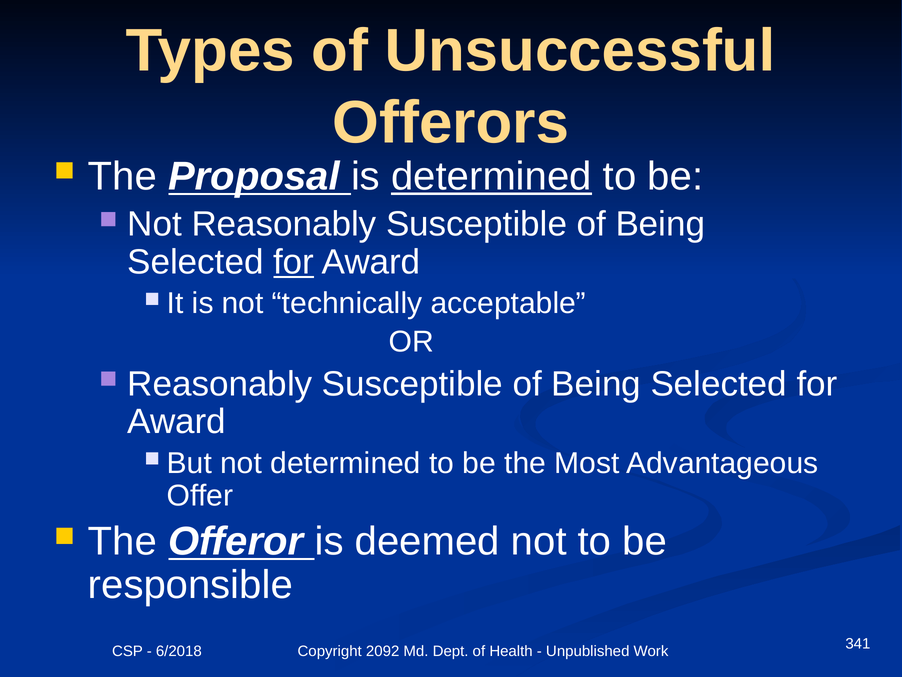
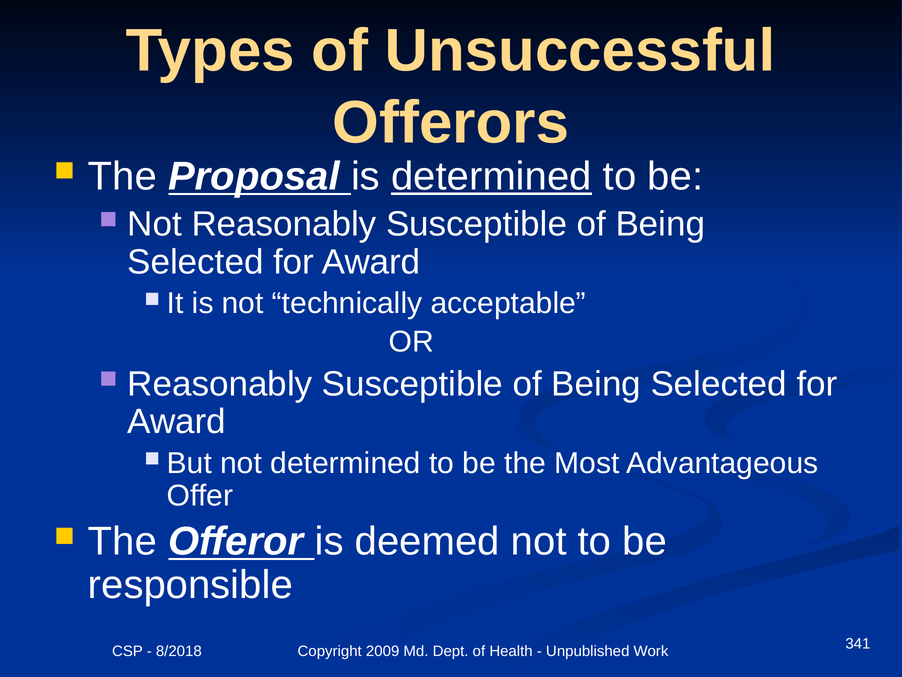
for at (294, 262) underline: present -> none
6/2018: 6/2018 -> 8/2018
2092: 2092 -> 2009
